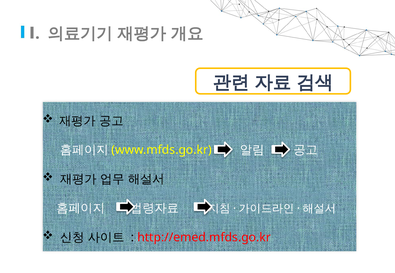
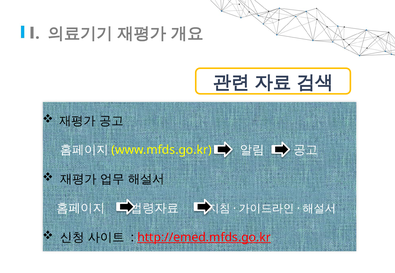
http://emed.mfds.go.kr underline: none -> present
